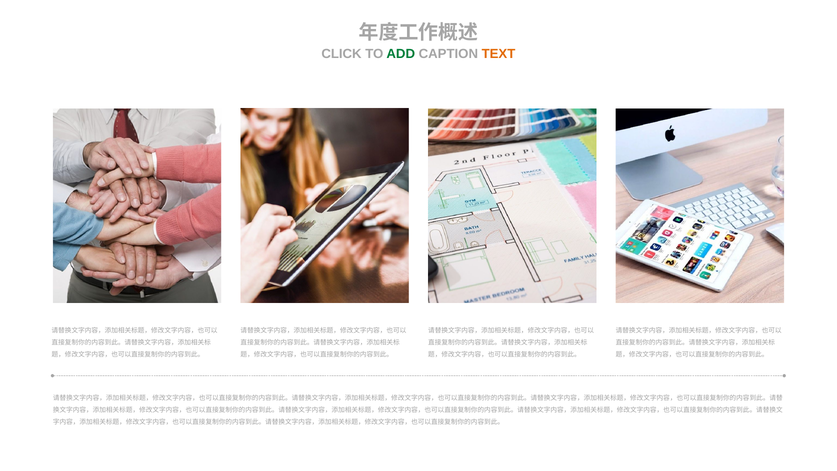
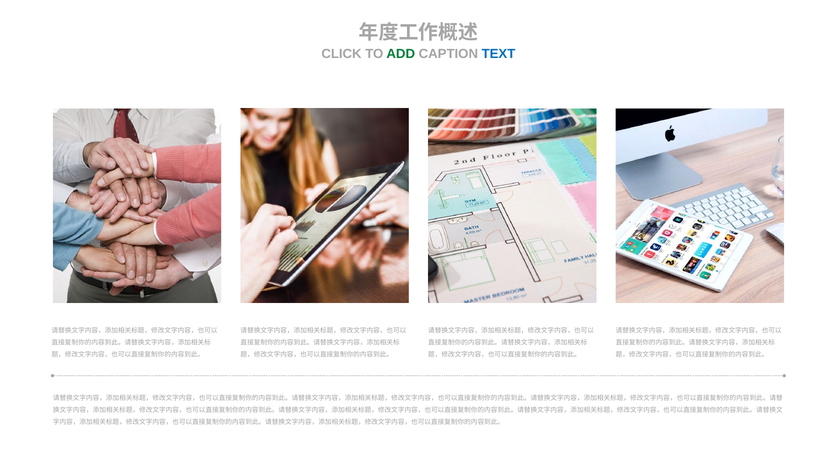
TEXT colour: orange -> blue
